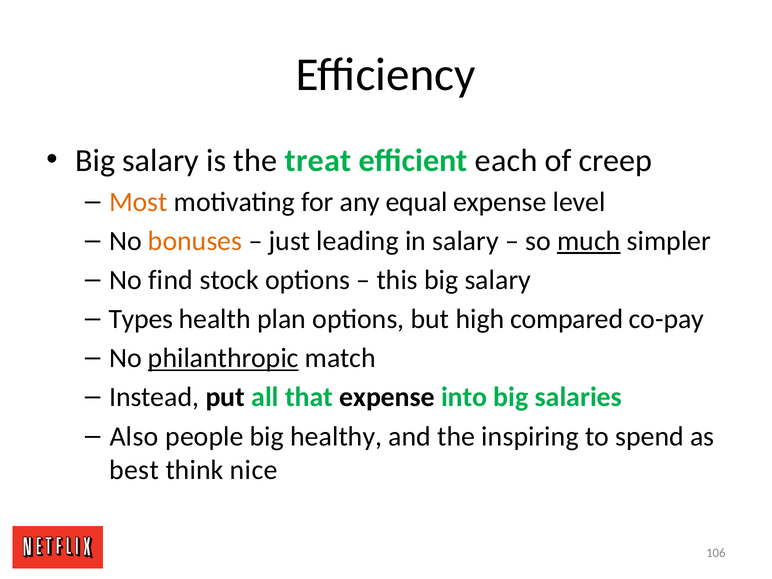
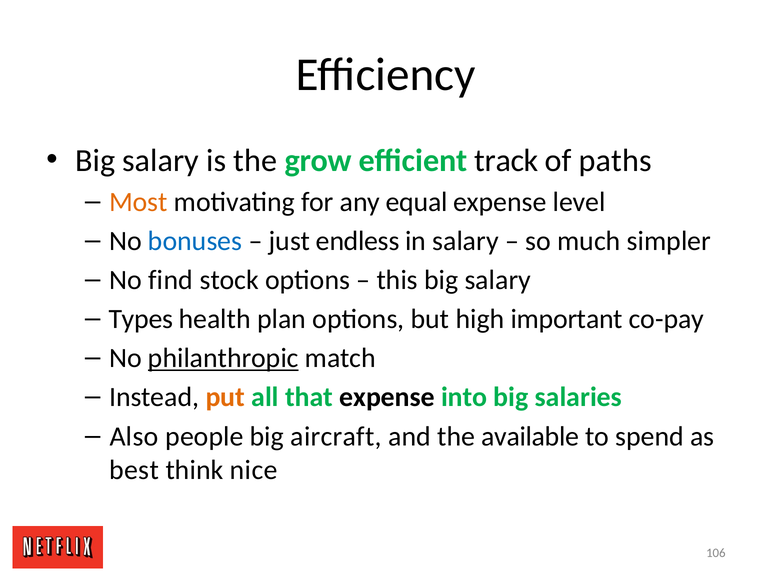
treat: treat -> grow
each: each -> track
creep: creep -> paths
bonuses colour: orange -> blue
leading: leading -> endless
much underline: present -> none
compared: compared -> important
put colour: black -> orange
healthy: healthy -> aircraft
inspiring: inspiring -> available
